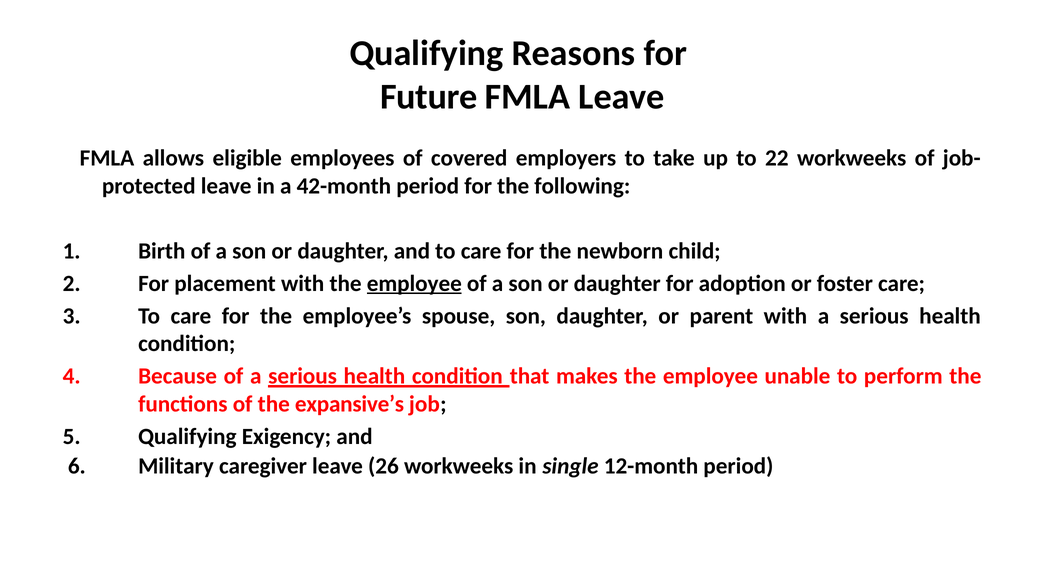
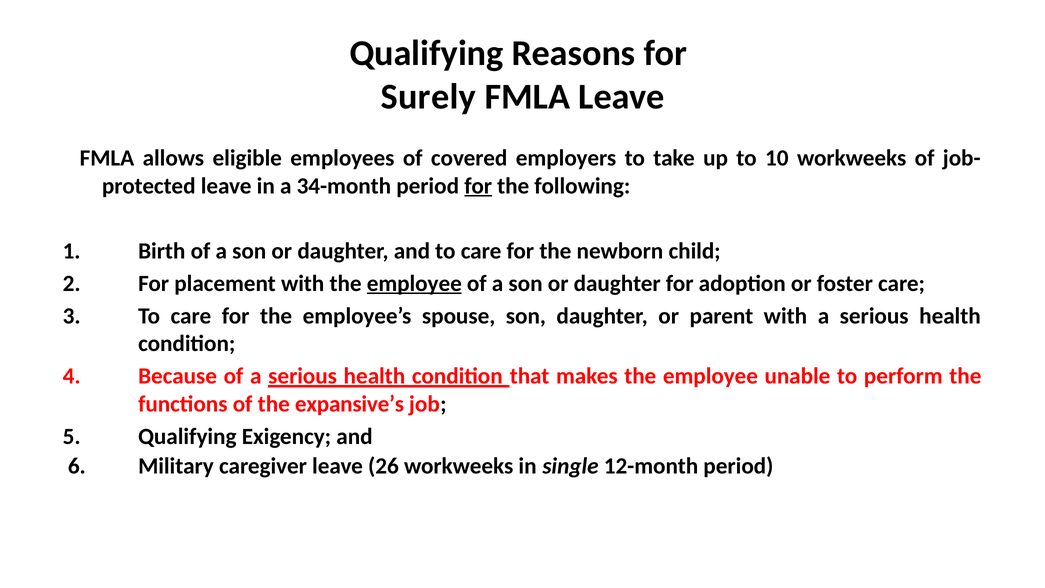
Future: Future -> Surely
22: 22 -> 10
42-month: 42-month -> 34-month
for at (478, 186) underline: none -> present
